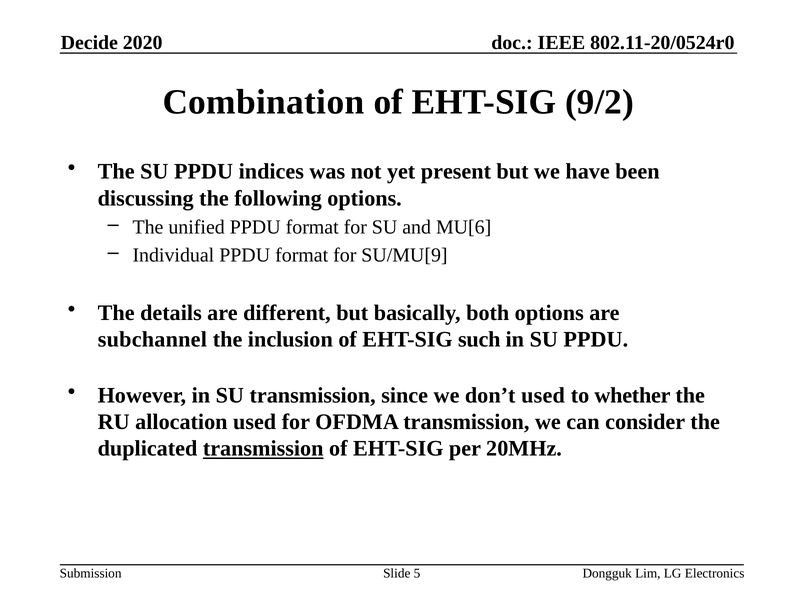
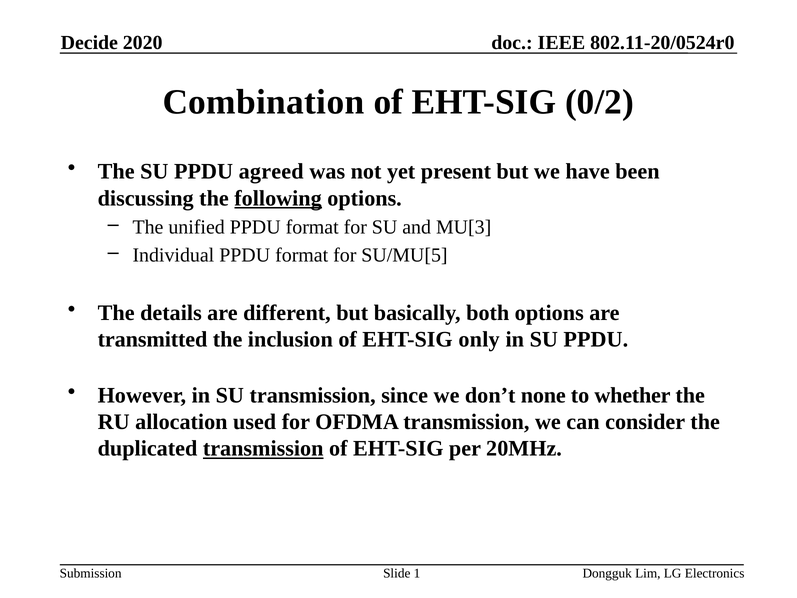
9/2: 9/2 -> 0/2
indices: indices -> agreed
following underline: none -> present
MU[6: MU[6 -> MU[3
SU/MU[9: SU/MU[9 -> SU/MU[5
subchannel: subchannel -> transmitted
such: such -> only
don’t used: used -> none
5: 5 -> 1
